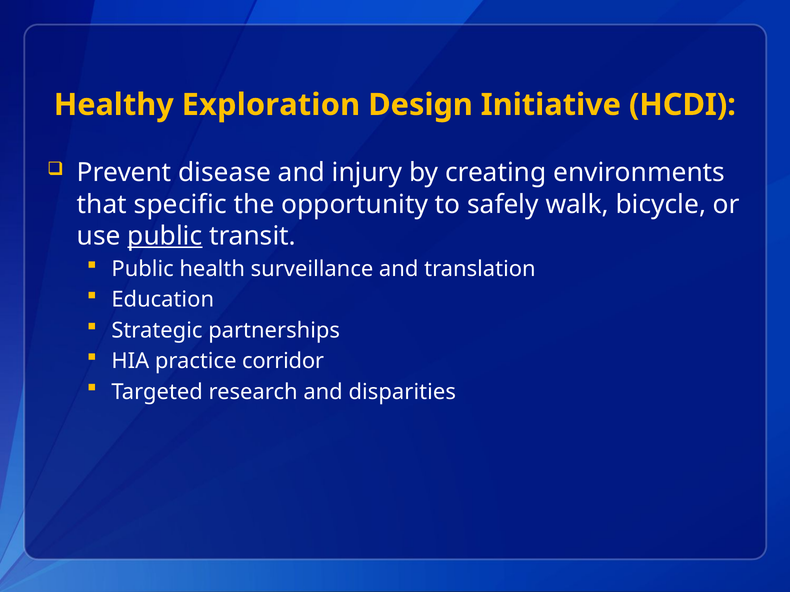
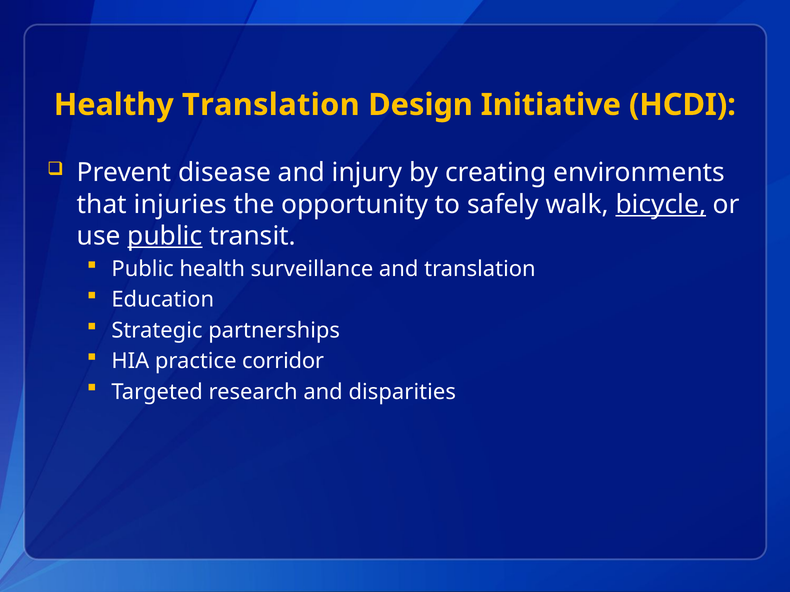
Healthy Exploration: Exploration -> Translation
specific: specific -> injuries
bicycle underline: none -> present
